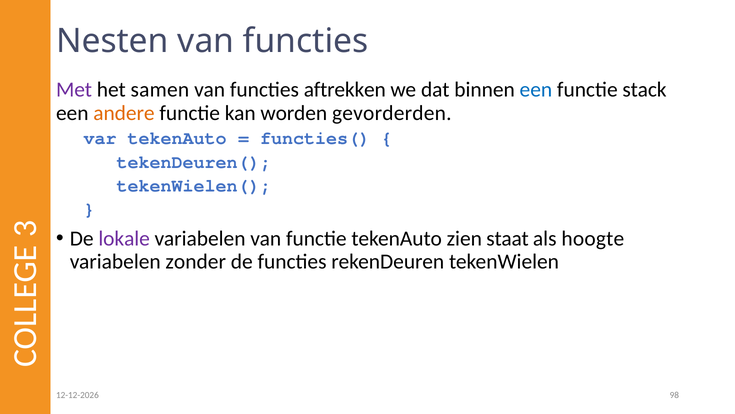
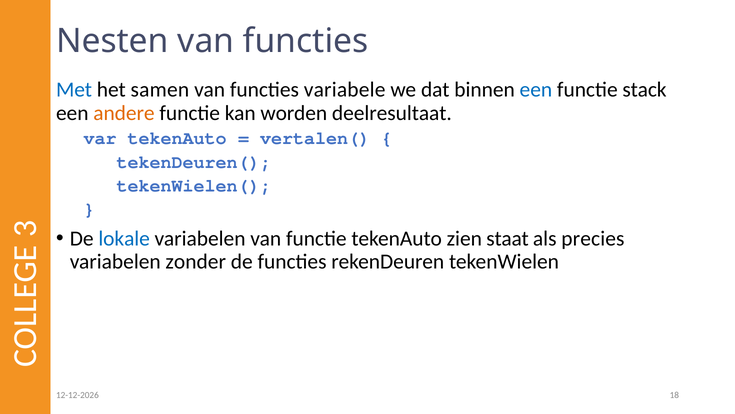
Met colour: purple -> blue
aftrekken: aftrekken -> variabele
gevorderden: gevorderden -> deelresultaat
functies(: functies( -> vertalen(
lokale colour: purple -> blue
hoogte: hoogte -> precies
98: 98 -> 18
